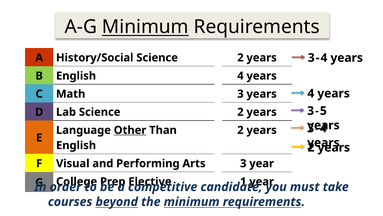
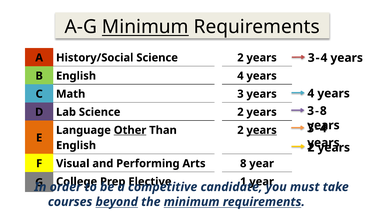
5 at (323, 111): 5 -> 8
years at (262, 130) underline: none -> present
Arts 3: 3 -> 8
